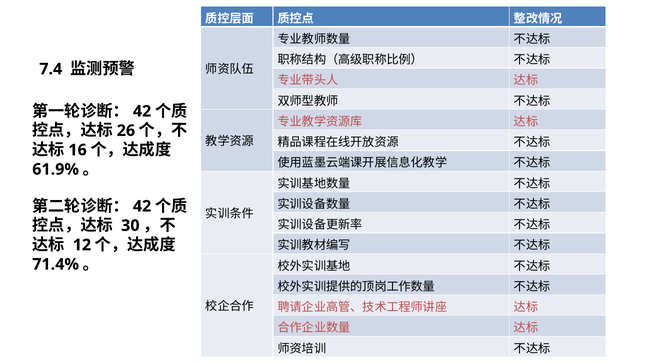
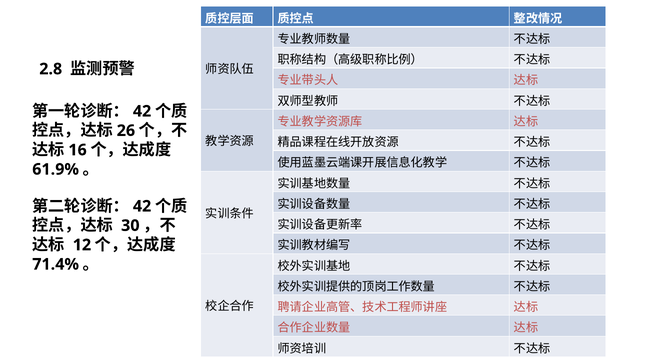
7.4: 7.4 -> 2.8
